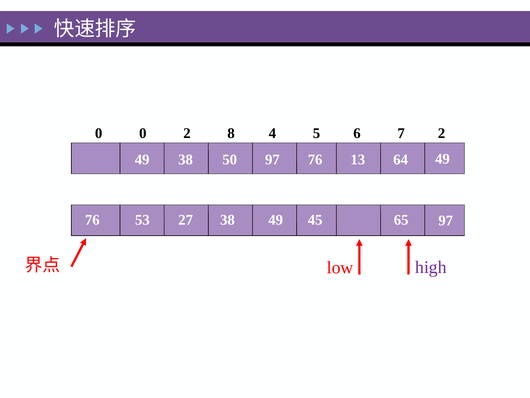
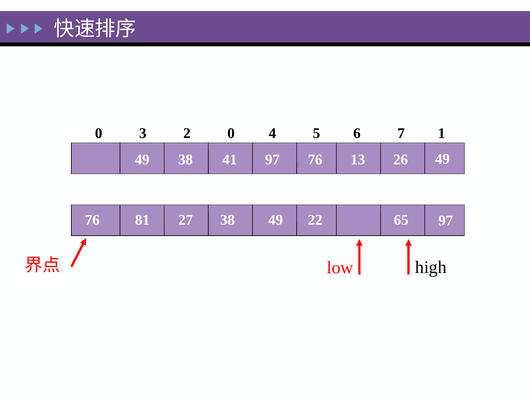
0 0: 0 -> 3
2 8: 8 -> 0
7 2: 2 -> 1
50: 50 -> 41
64: 64 -> 26
53: 53 -> 81
45: 45 -> 22
high colour: purple -> black
